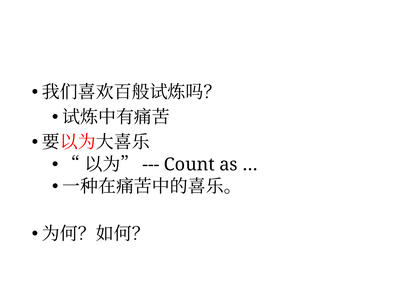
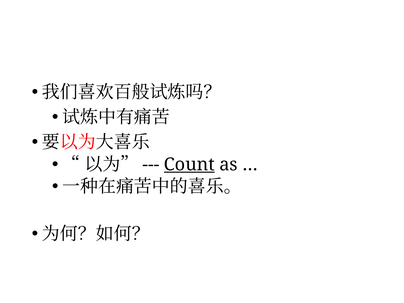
Count underline: none -> present
